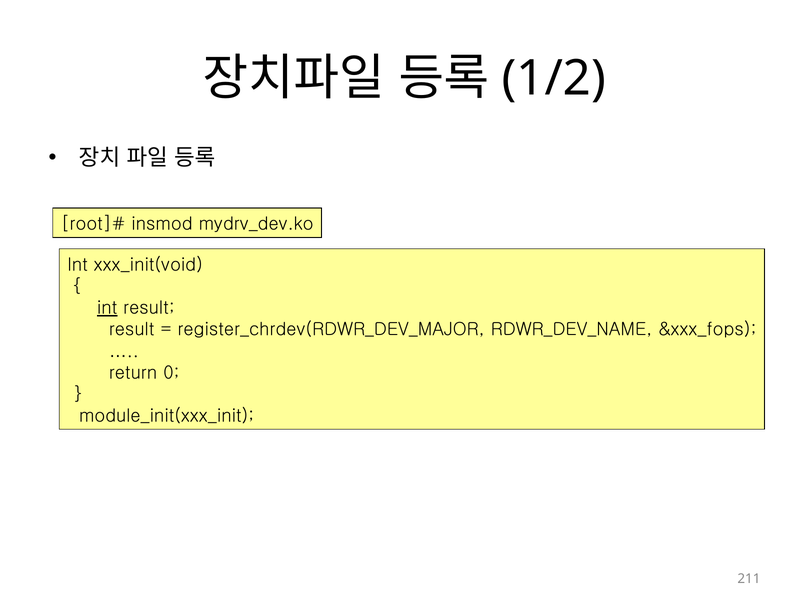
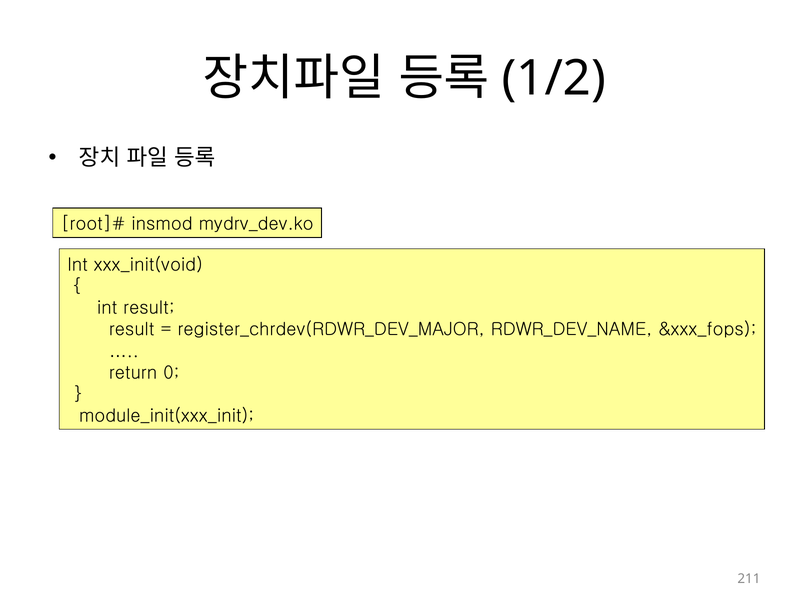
int at (107, 308) underline: present -> none
